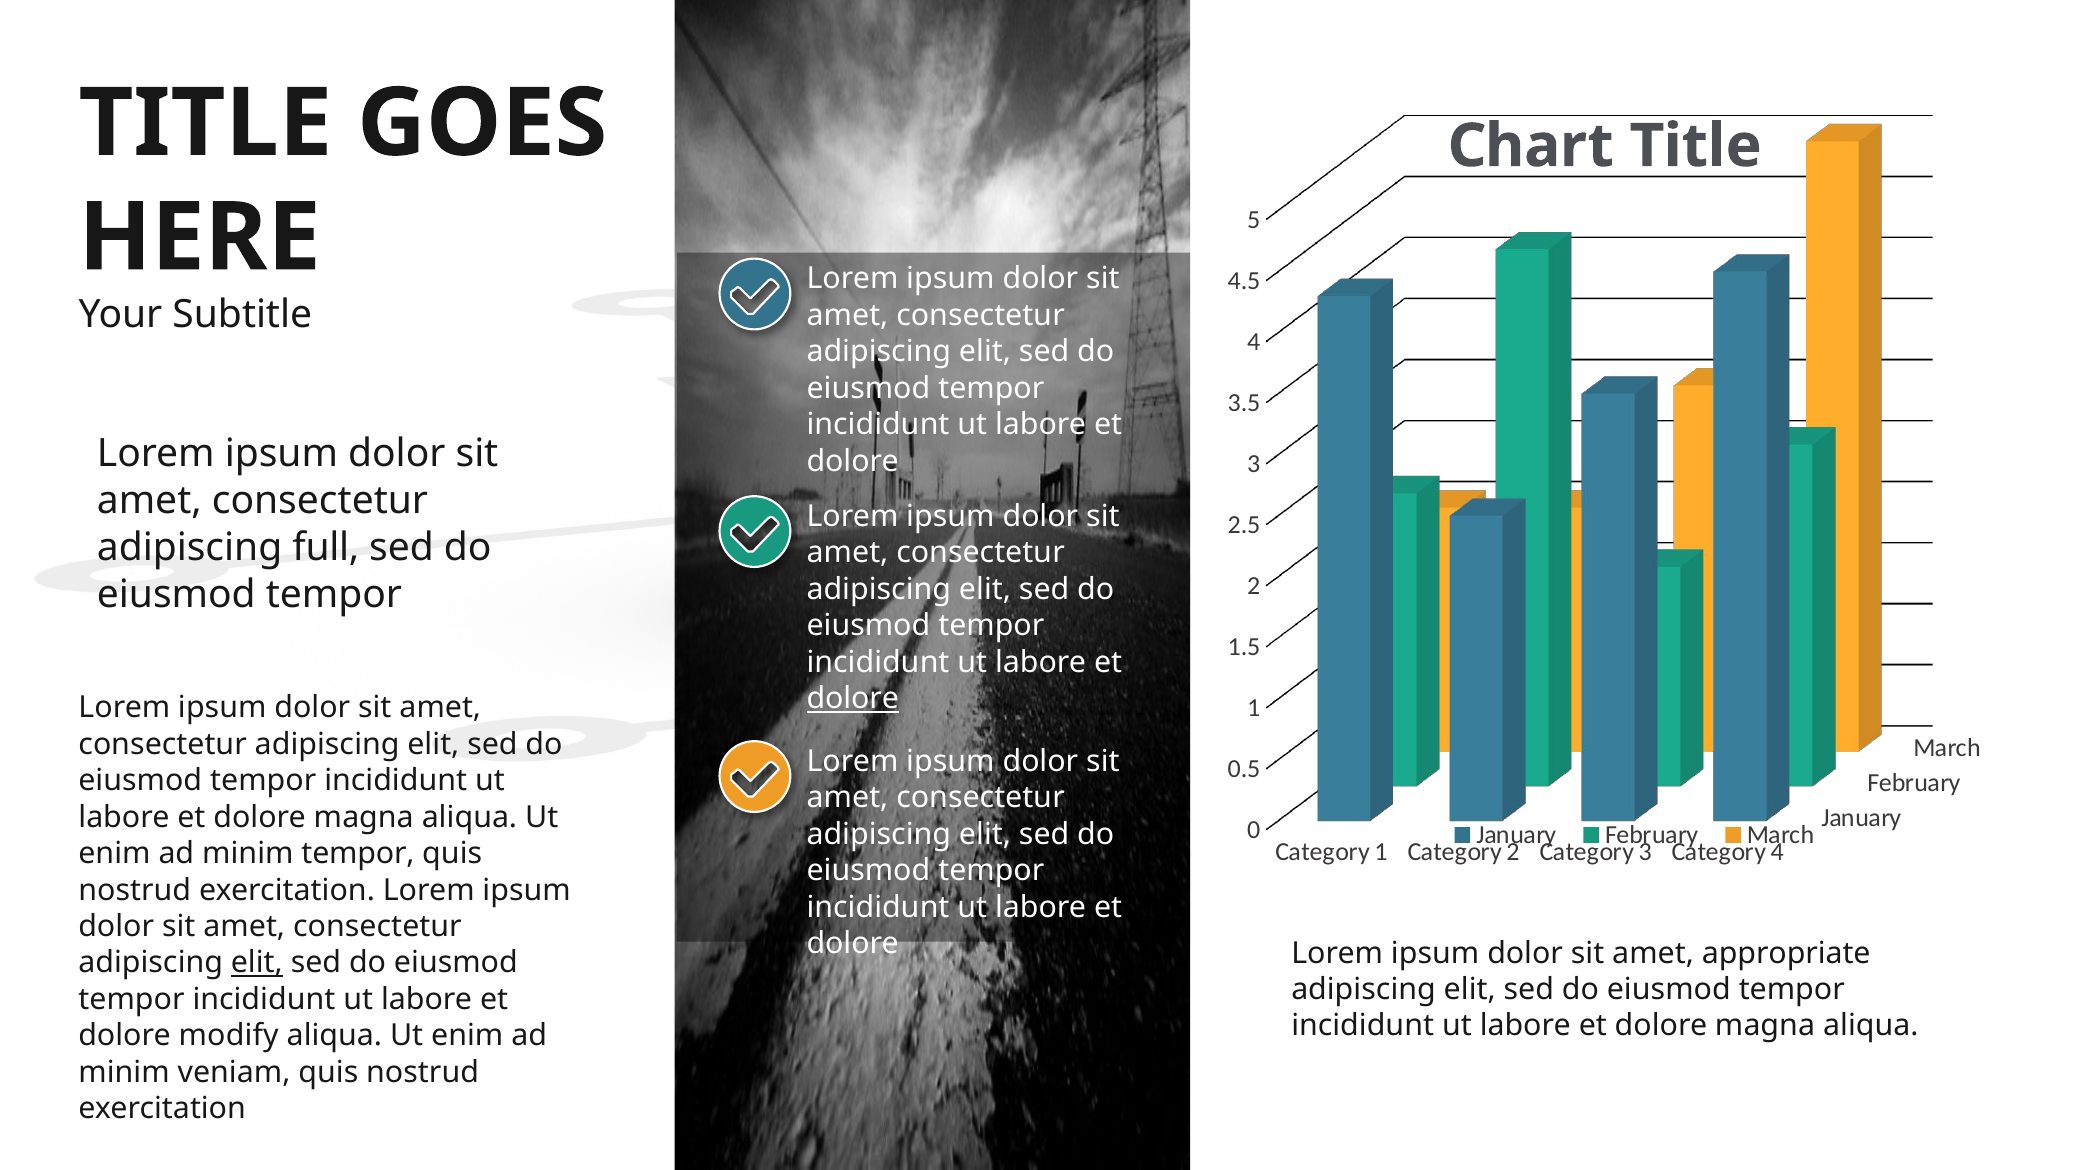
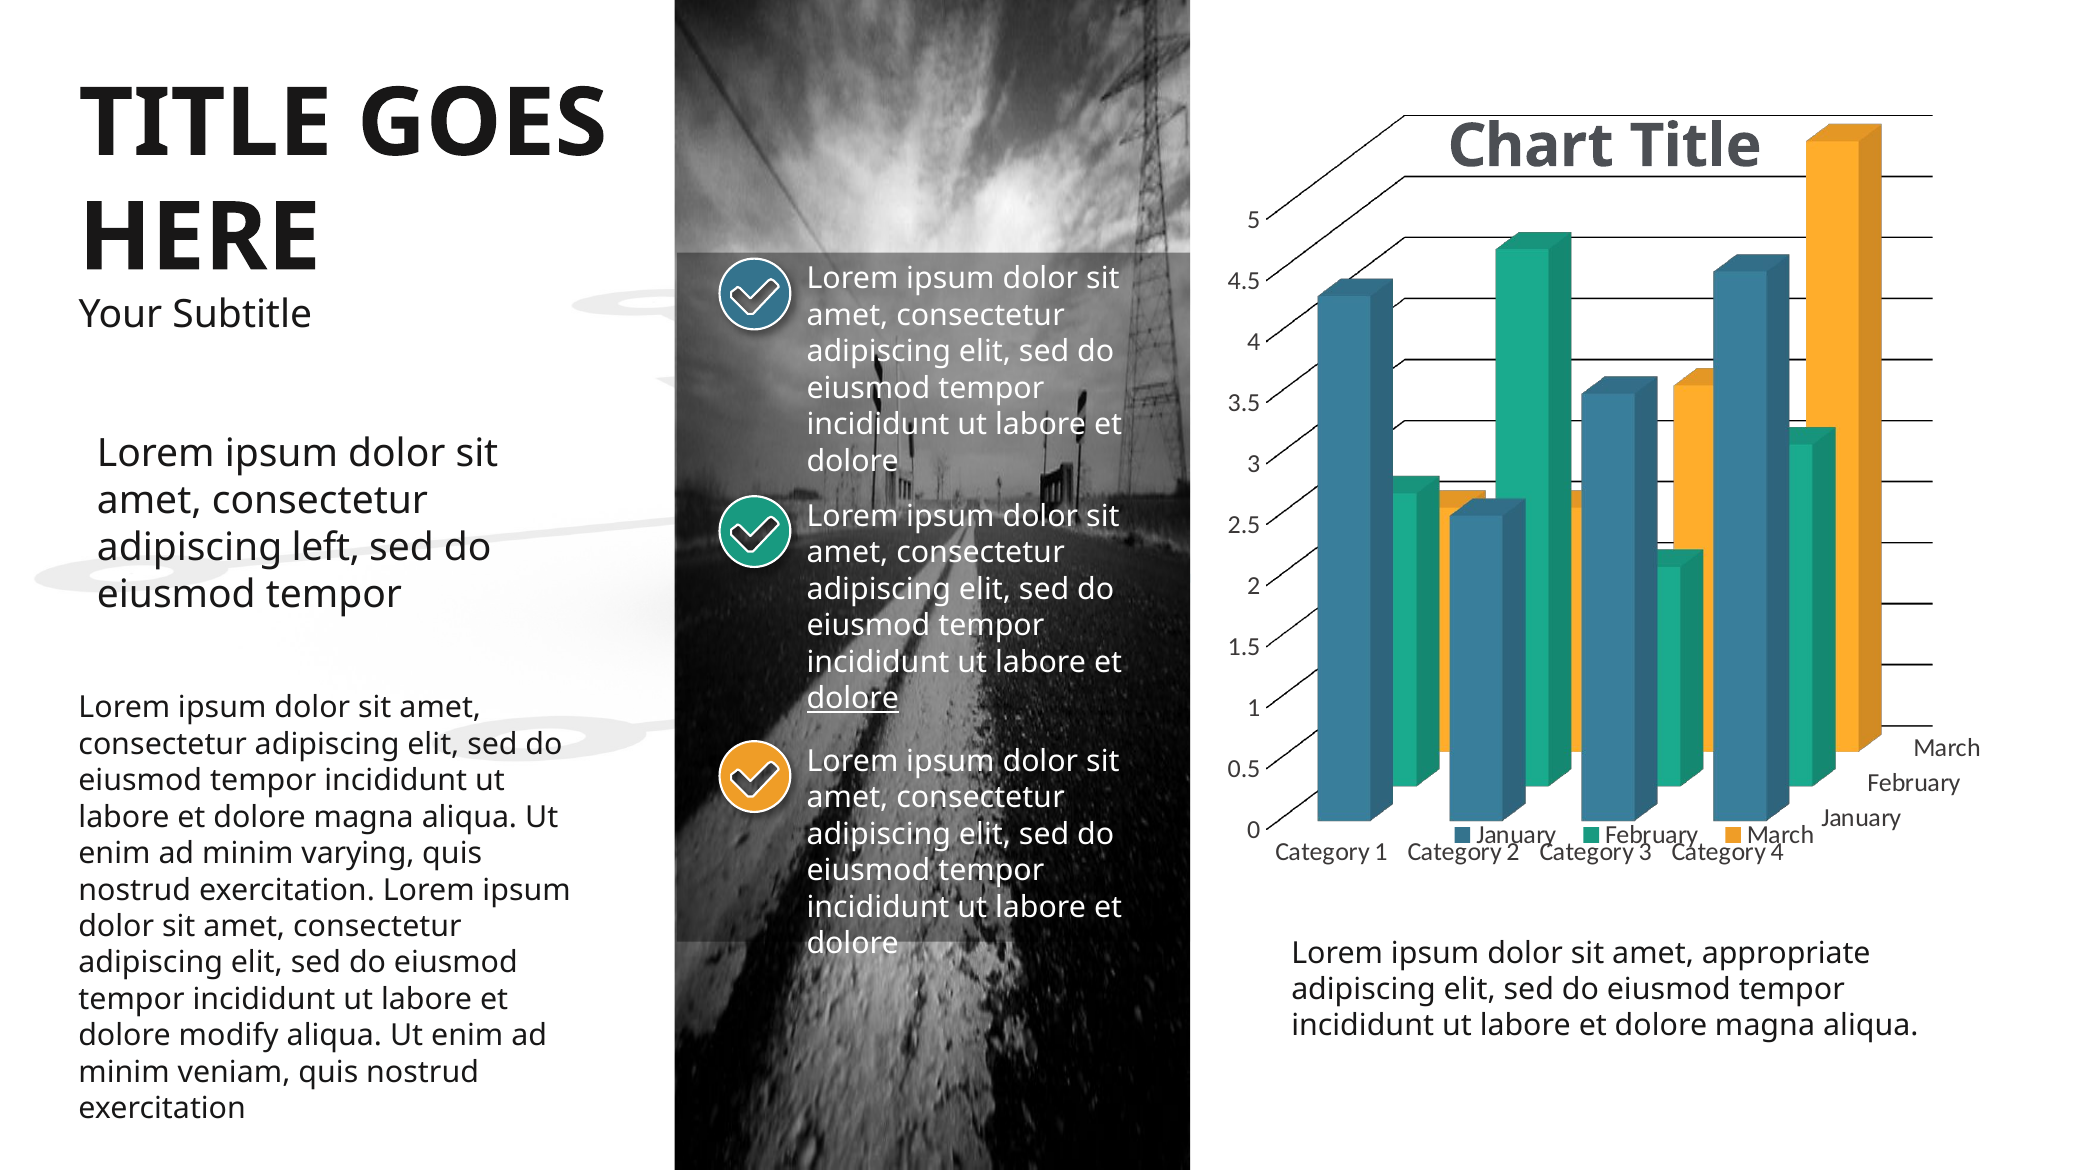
full: full -> left
minim tempor: tempor -> varying
elit at (257, 963) underline: present -> none
